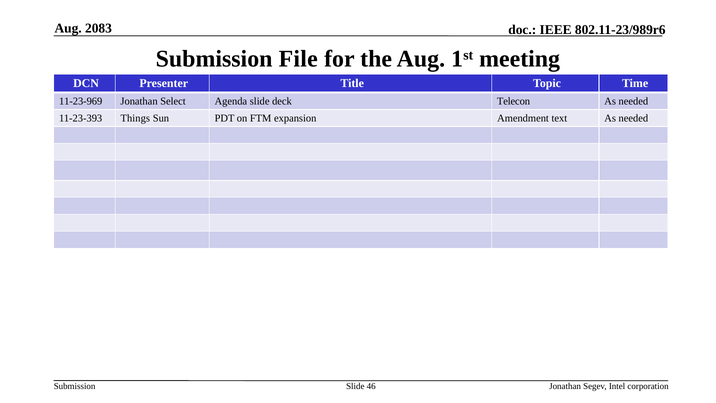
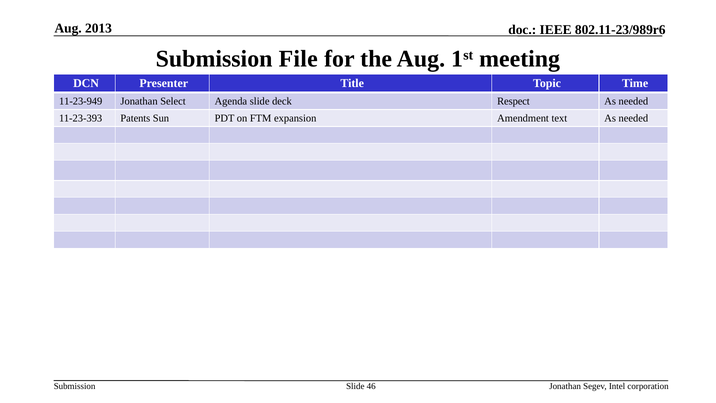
2083: 2083 -> 2013
11-23-969: 11-23-969 -> 11-23-949
Telecon: Telecon -> Respect
Things: Things -> Patents
